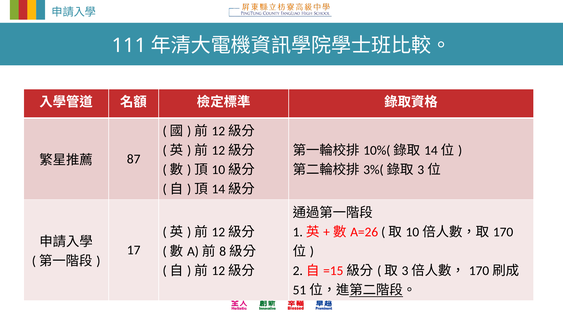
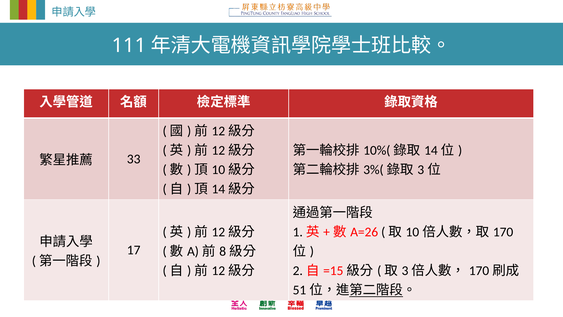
87: 87 -> 33
